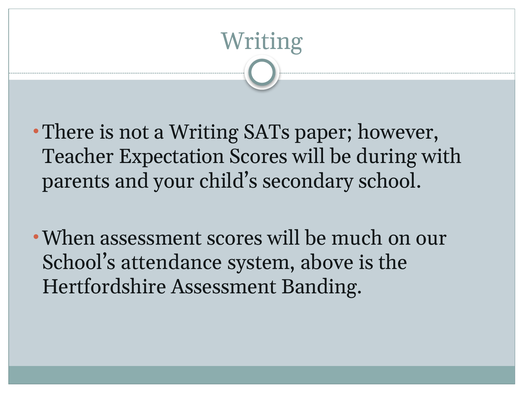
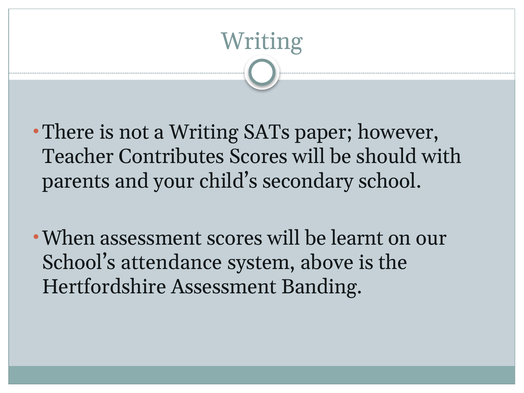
Expectation: Expectation -> Contributes
during: during -> should
much: much -> learnt
